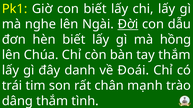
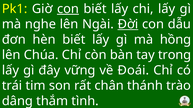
con at (68, 9) underline: none -> present
tay thắm: thắm -> trong
danh: danh -> vững
mạnh: mạnh -> thánh
